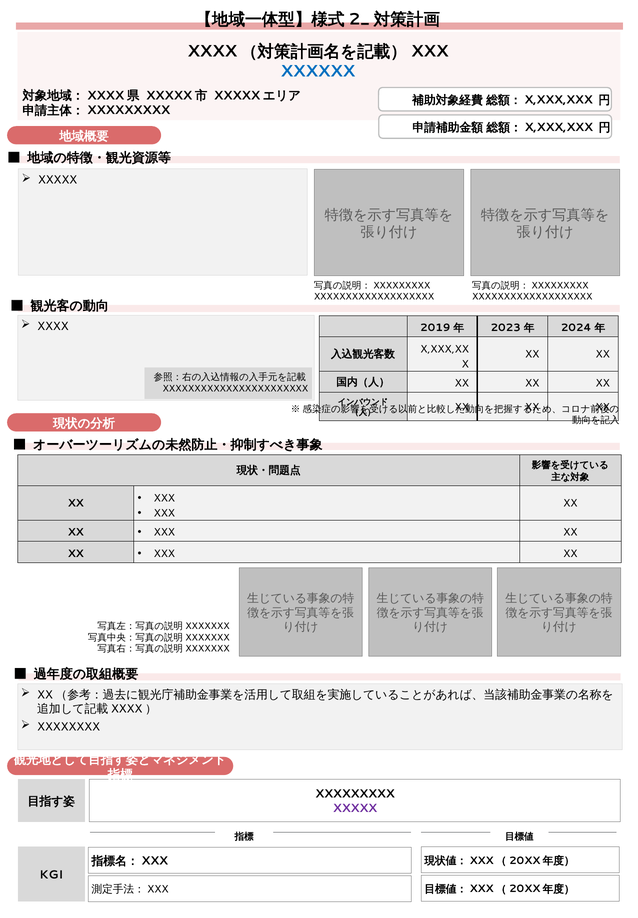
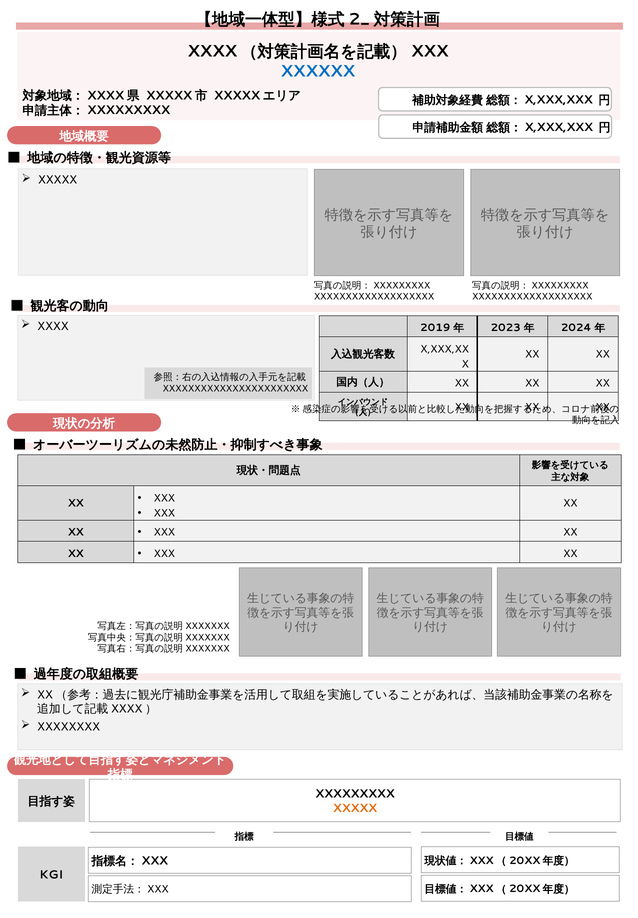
XXXXX at (355, 808) colour: purple -> orange
